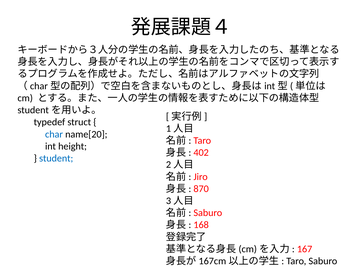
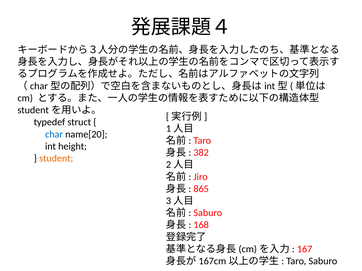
402: 402 -> 382
student colour: blue -> orange
870: 870 -> 865
